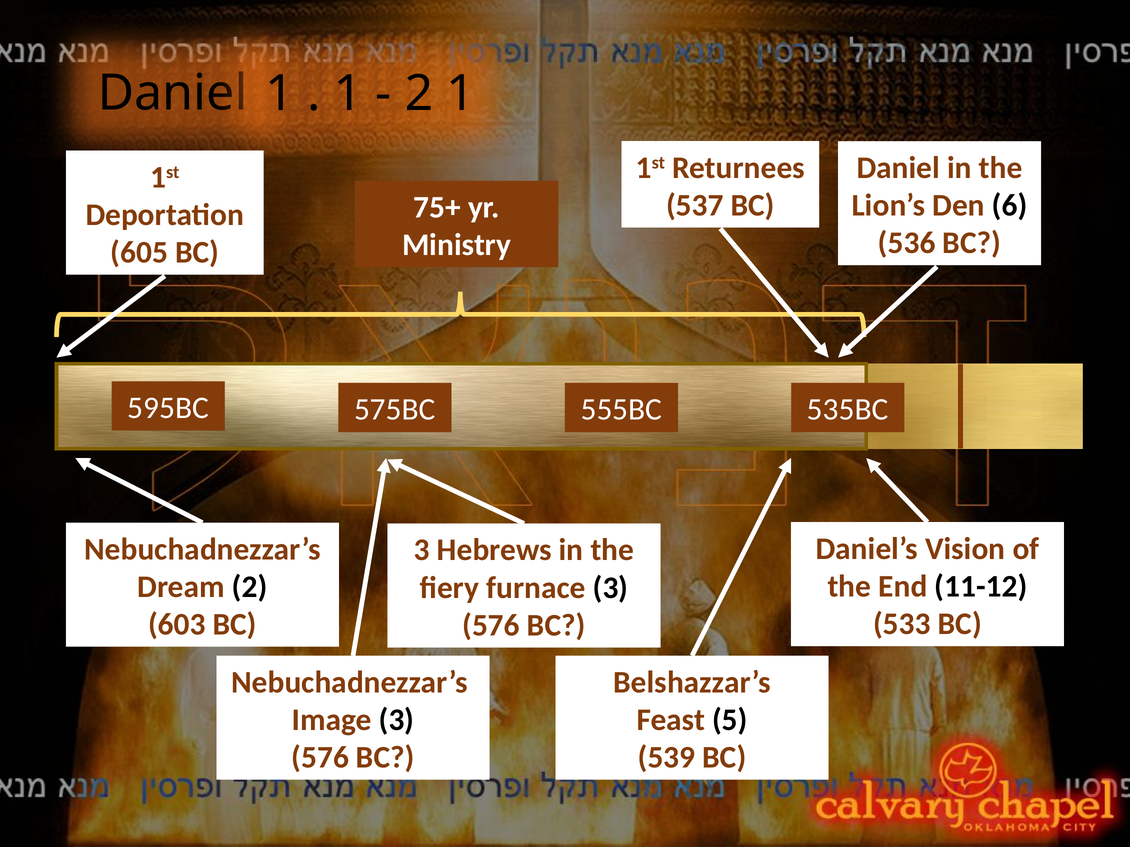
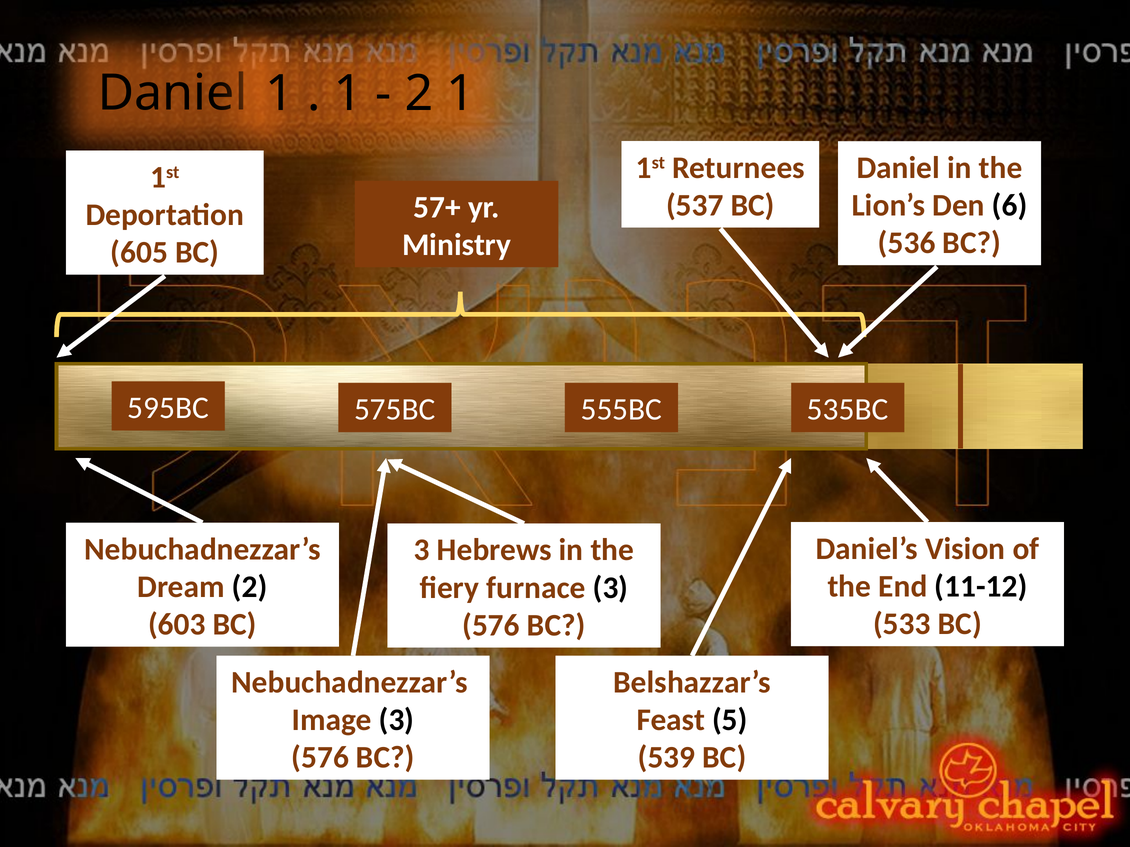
75+: 75+ -> 57+
